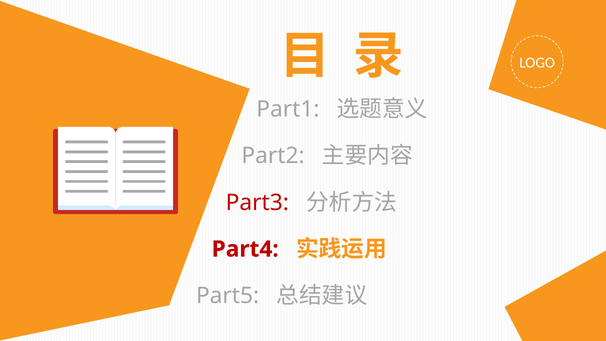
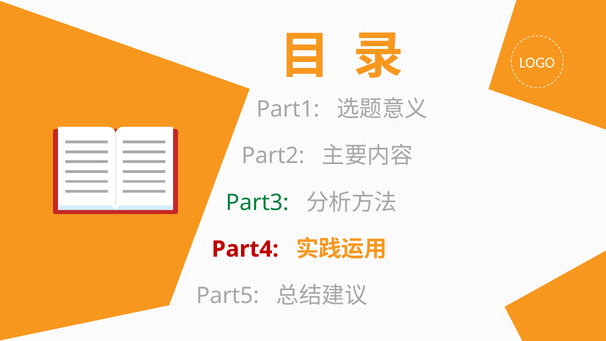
Part3 colour: red -> green
